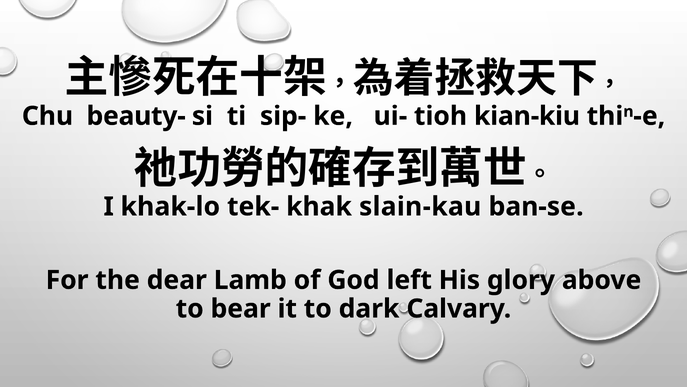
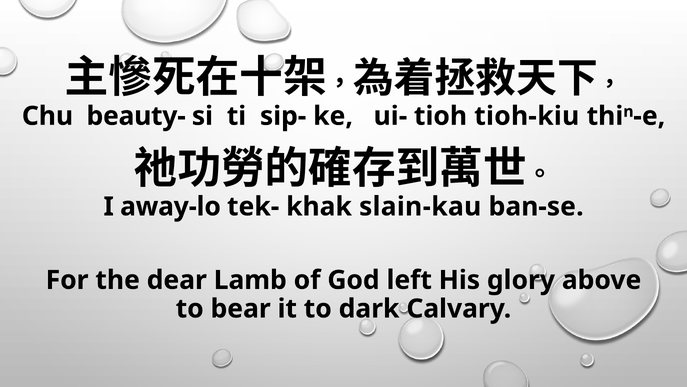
kian-kiu: kian-kiu -> tioh-kiu
khak-lo: khak-lo -> away-lo
